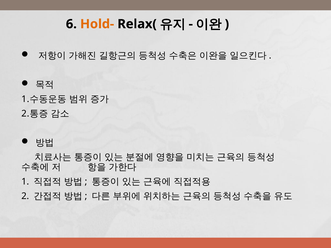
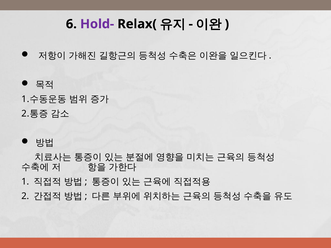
Hold- colour: orange -> purple
